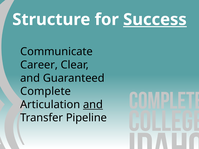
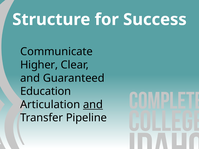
Success underline: present -> none
Career: Career -> Higher
Complete: Complete -> Education
